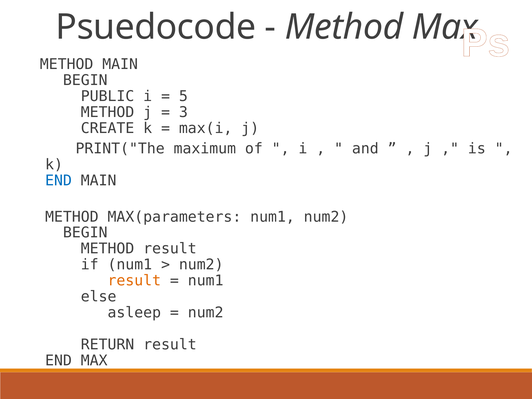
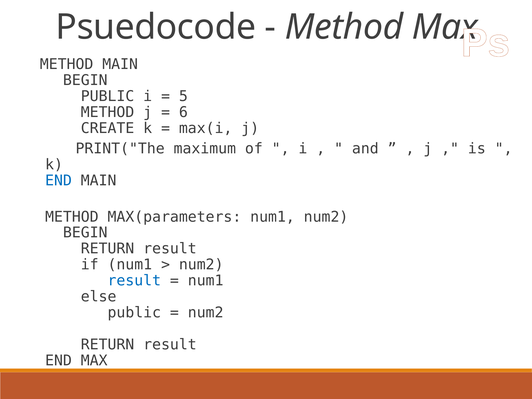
3: 3 -> 6
METHOD at (108, 249): METHOD -> RETURN
result at (134, 281) colour: orange -> blue
asleep at (134, 313): asleep -> public
